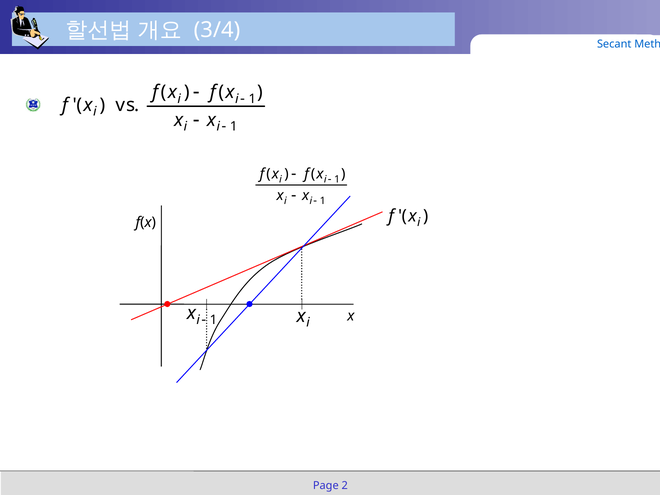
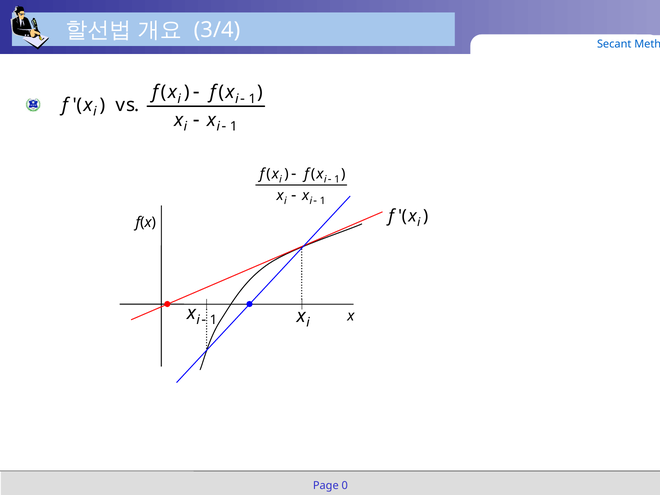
2: 2 -> 0
